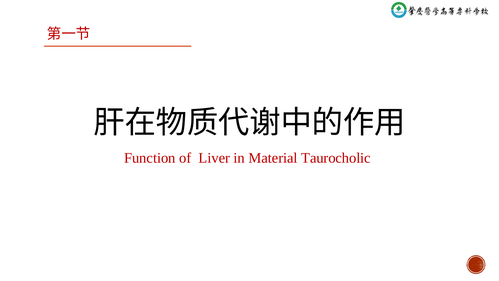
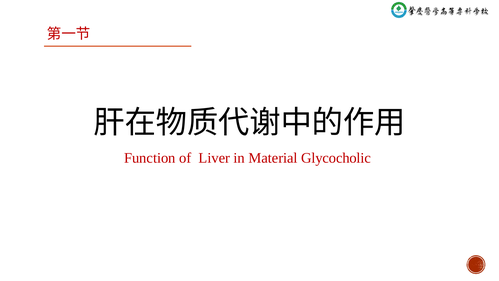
Taurocholic: Taurocholic -> Glycocholic
